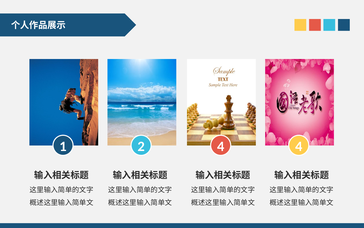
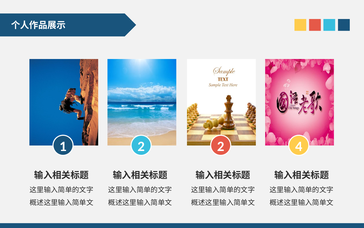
2 4: 4 -> 2
